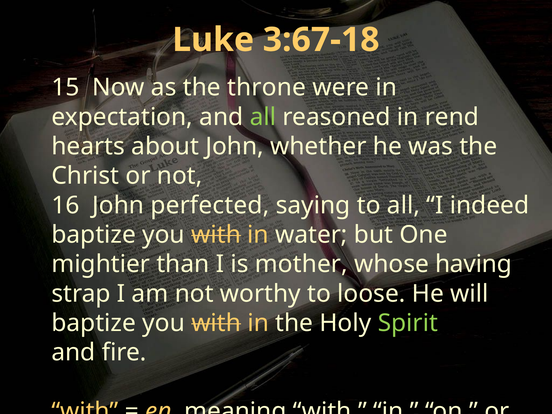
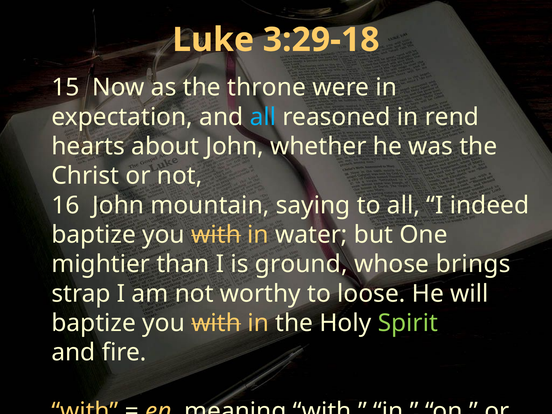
3:67-18: 3:67-18 -> 3:29-18
all at (263, 117) colour: light green -> light blue
perfected: perfected -> mountain
mother: mother -> ground
having: having -> brings
